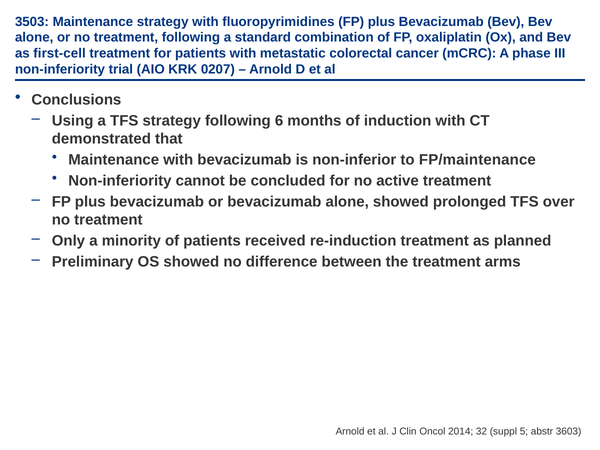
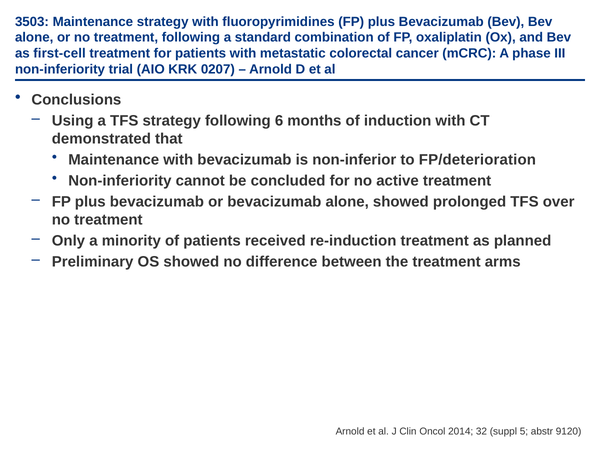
FP/maintenance: FP/maintenance -> FP/deterioration
3603: 3603 -> 9120
